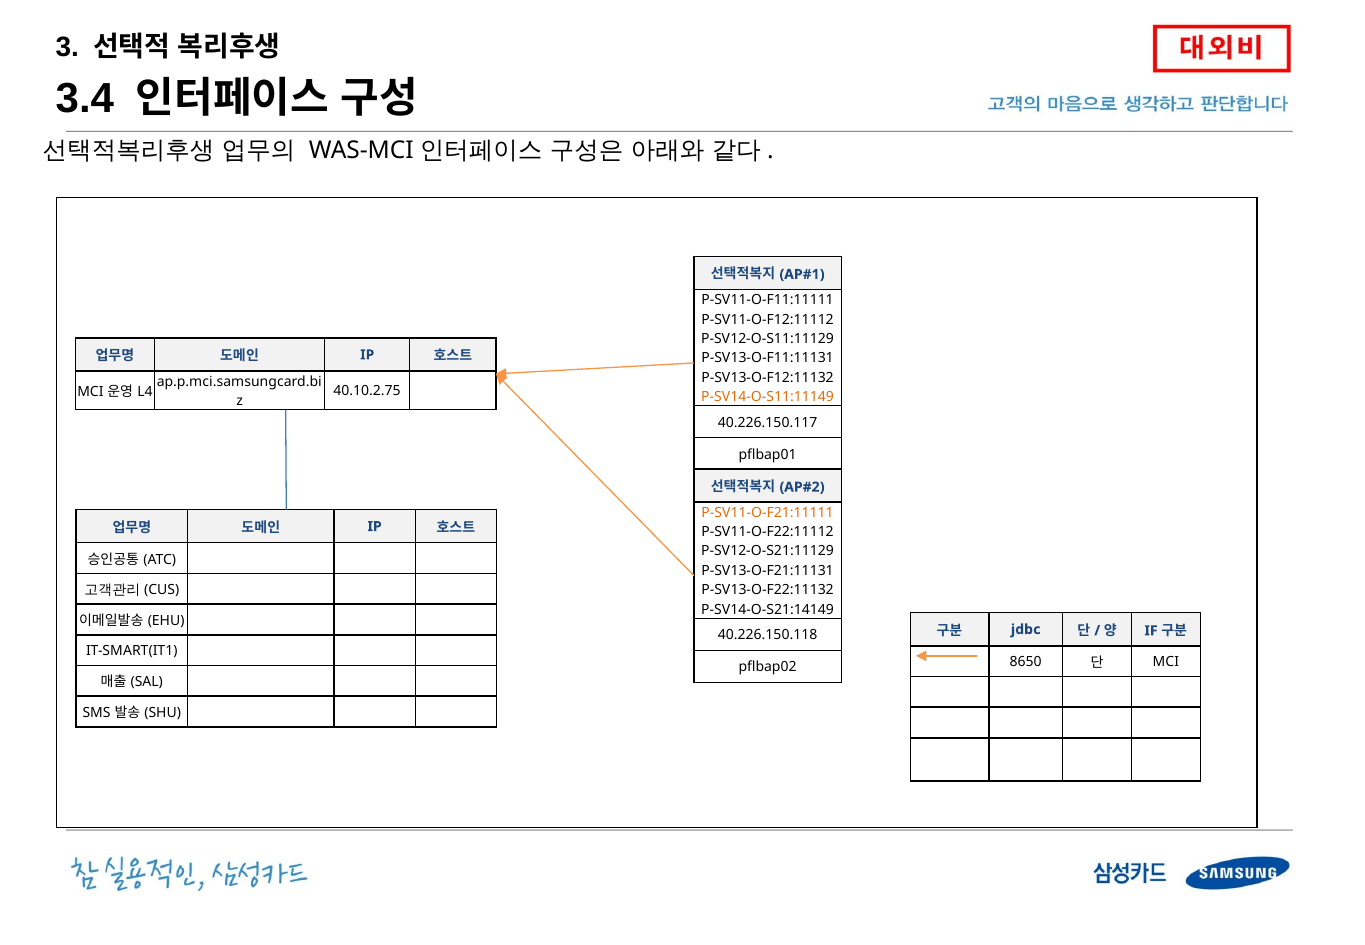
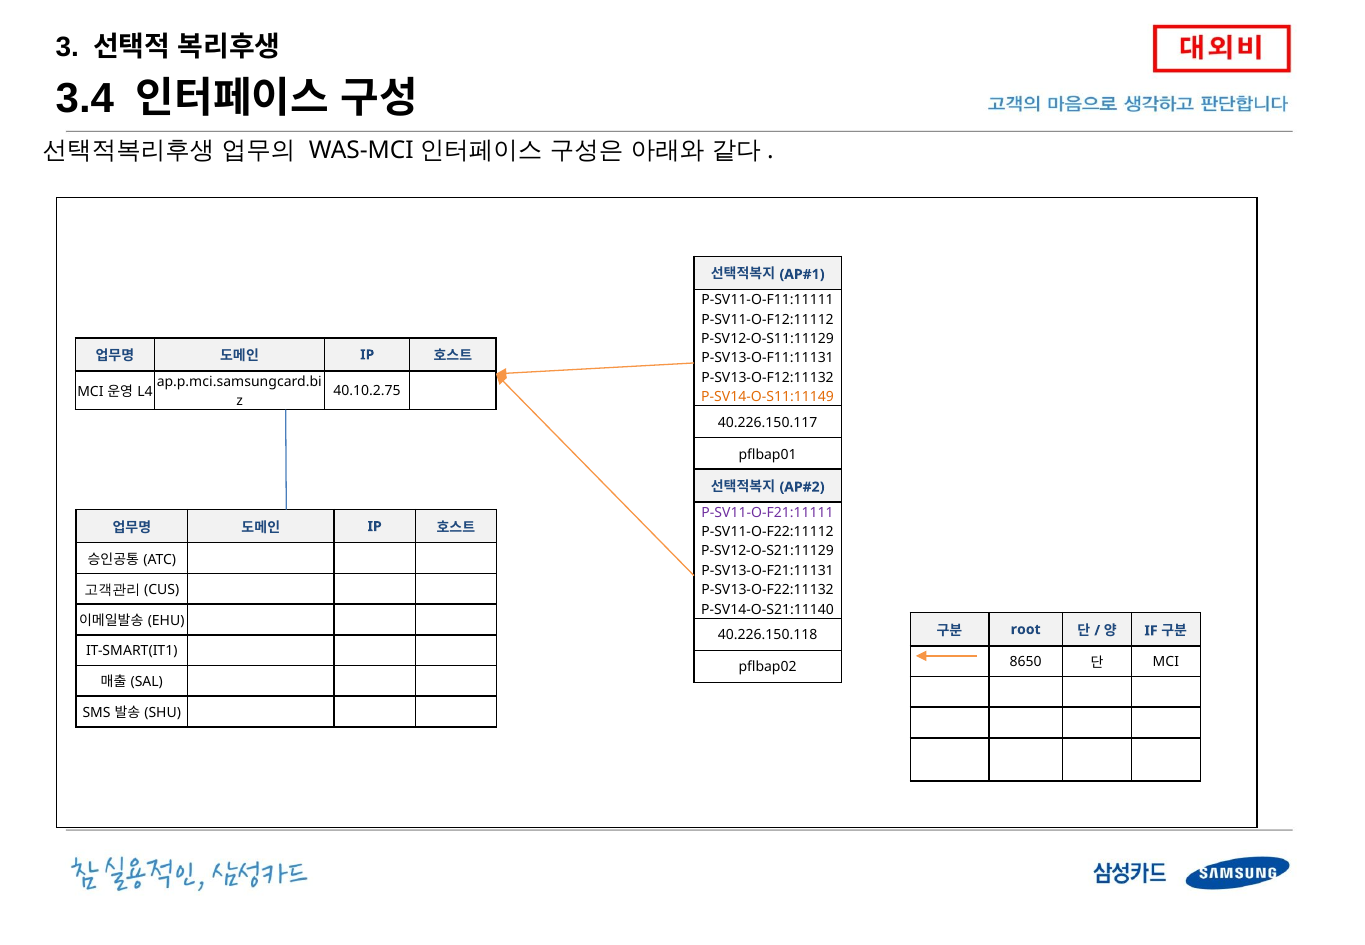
P-SV11-O-F21:11111 colour: orange -> purple
P-SV14-O-S21:14149: P-SV14-O-S21:14149 -> P-SV14-O-S21:11140
jdbc: jdbc -> root
